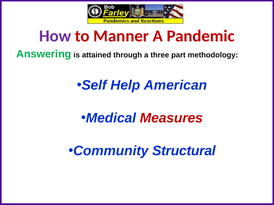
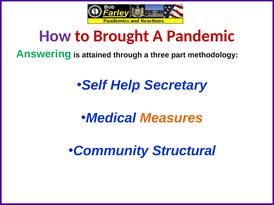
Manner: Manner -> Brought
American: American -> Secretary
Measures colour: red -> orange
